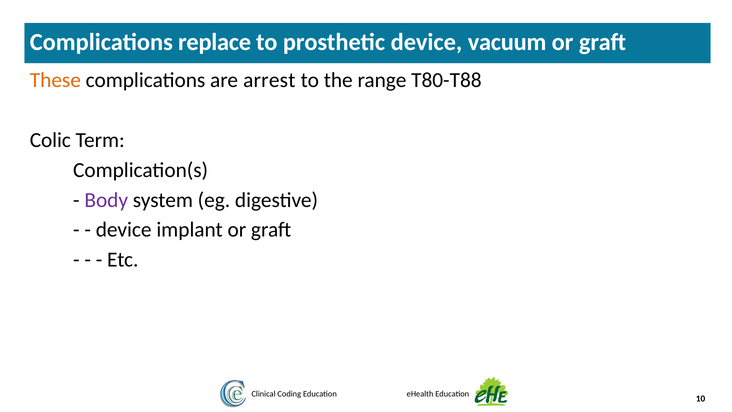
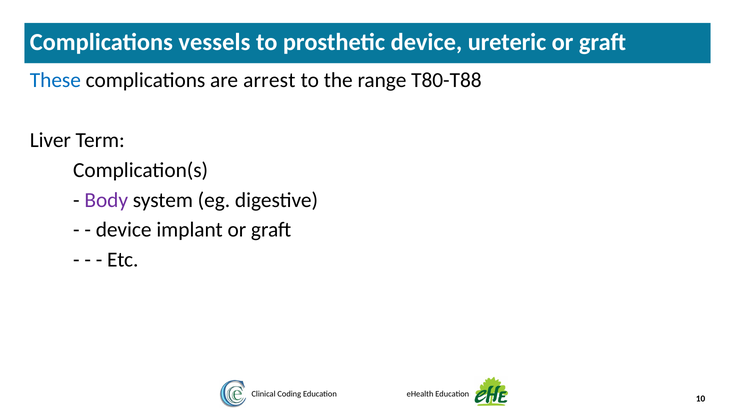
replace: replace -> vessels
vacuum: vacuum -> ureteric
These colour: orange -> blue
Colic: Colic -> Liver
